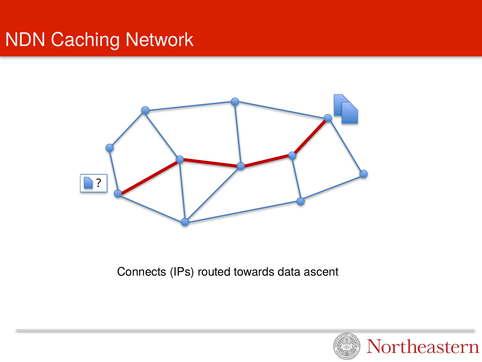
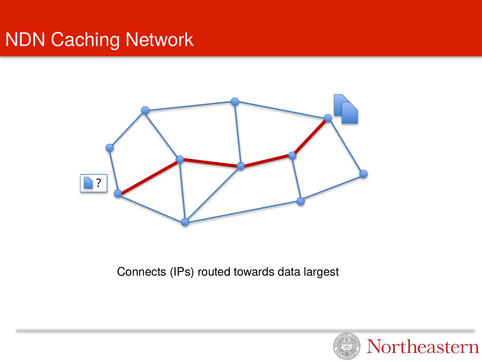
ascent: ascent -> largest
